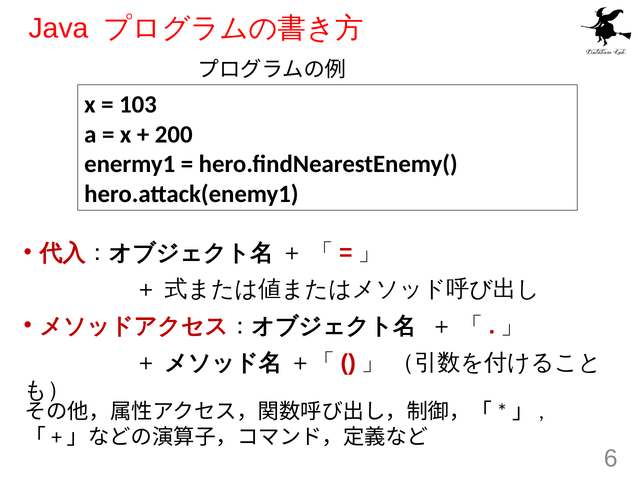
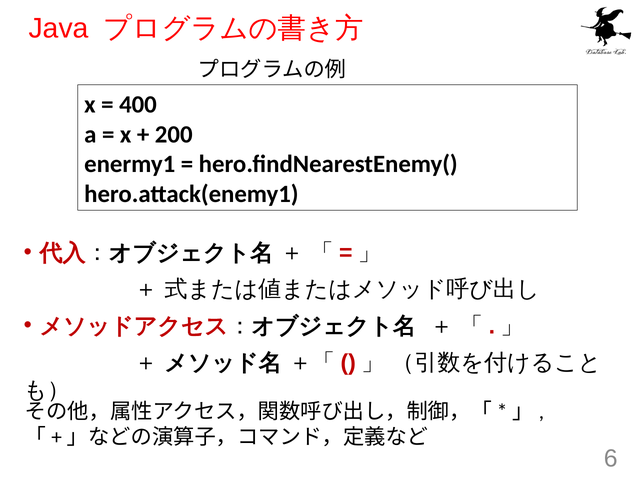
103: 103 -> 400
